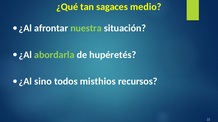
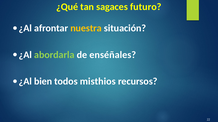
medio: medio -> futuro
nuestra colour: light green -> yellow
hupéretés: hupéretés -> enséñales
sino: sino -> bien
